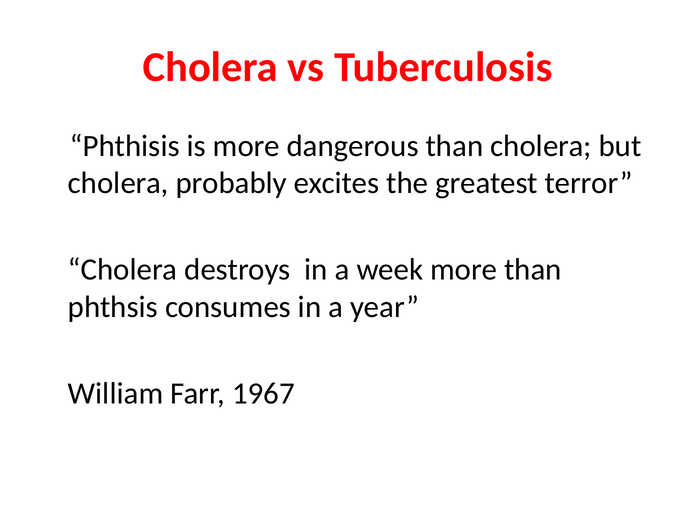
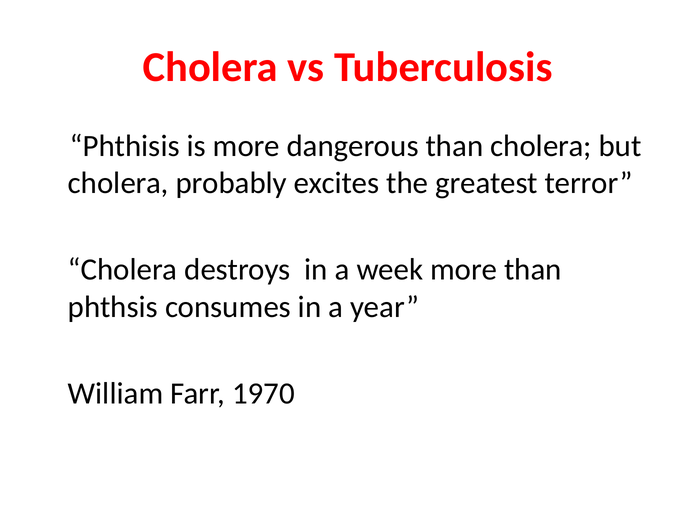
1967: 1967 -> 1970
